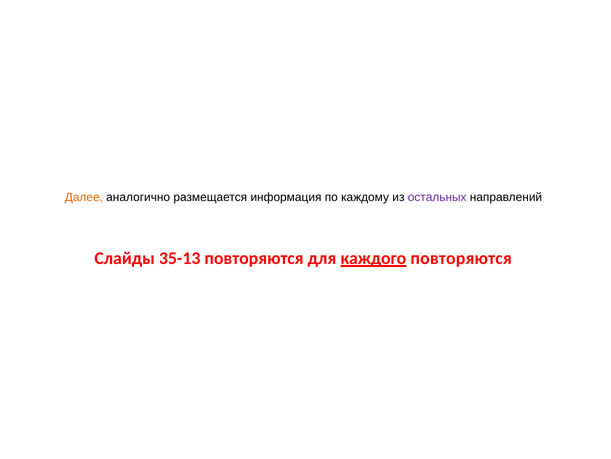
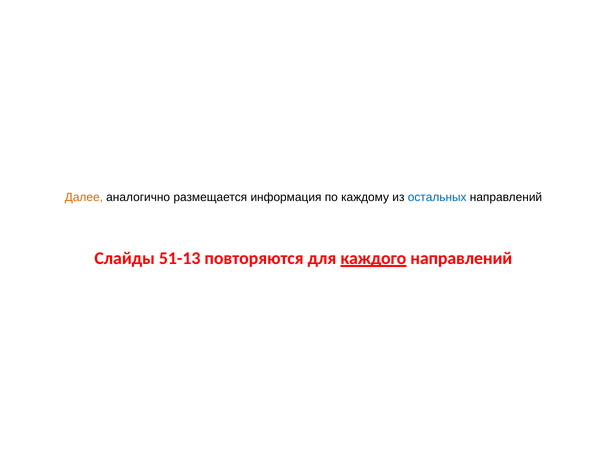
остальных colour: purple -> blue
35-13: 35-13 -> 51-13
каждого повторяются: повторяются -> направлений
